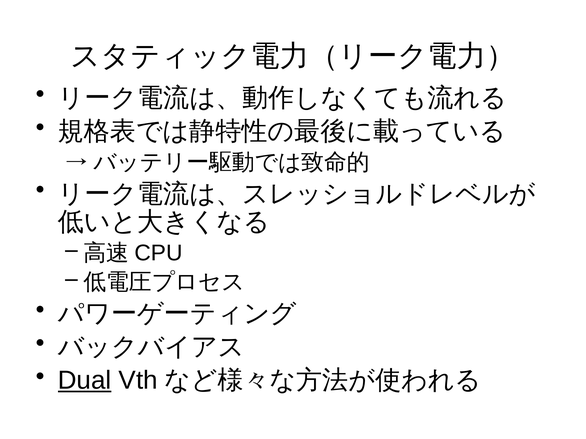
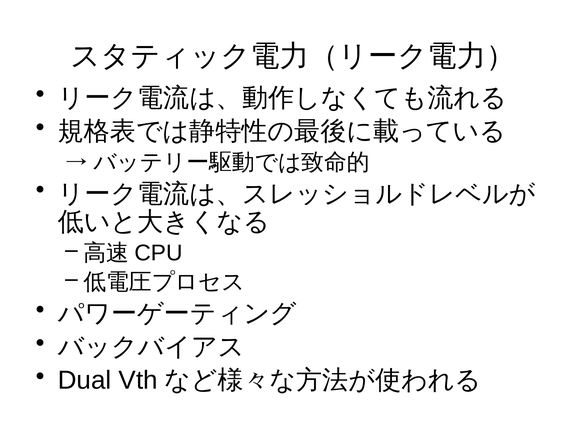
Dual underline: present -> none
